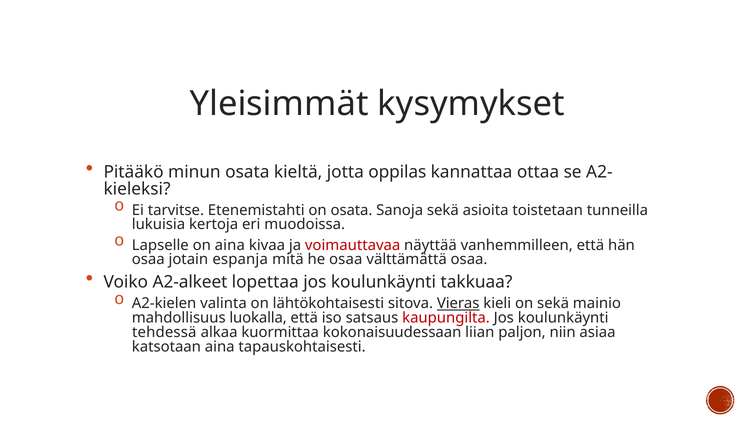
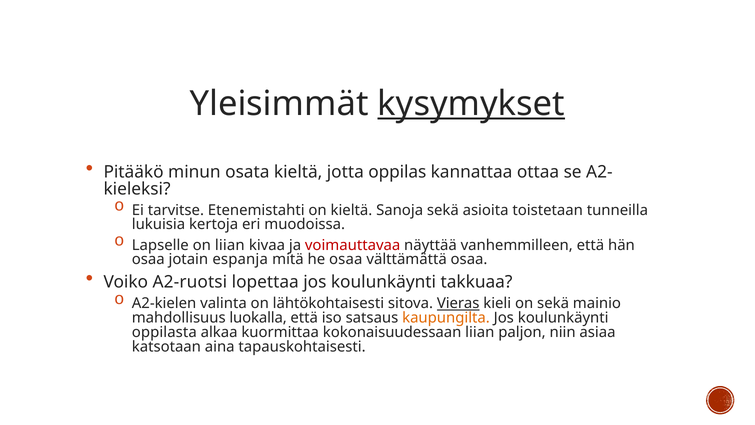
kysymykset underline: none -> present
on osata: osata -> kieltä
on aina: aina -> liian
A2-alkeet: A2-alkeet -> A2-ruotsi
kaupungilta colour: red -> orange
tehdessä: tehdessä -> oppilasta
